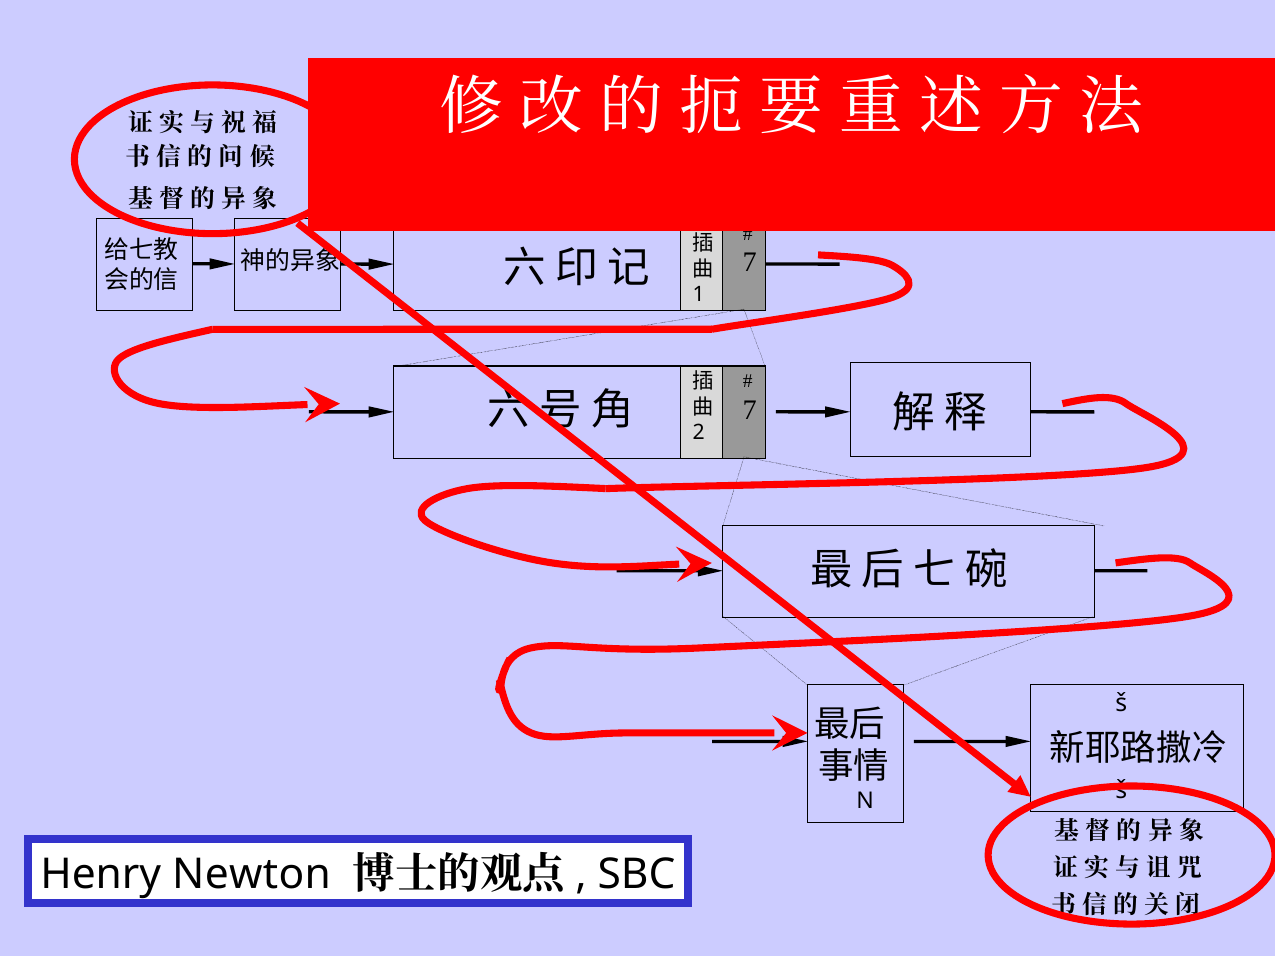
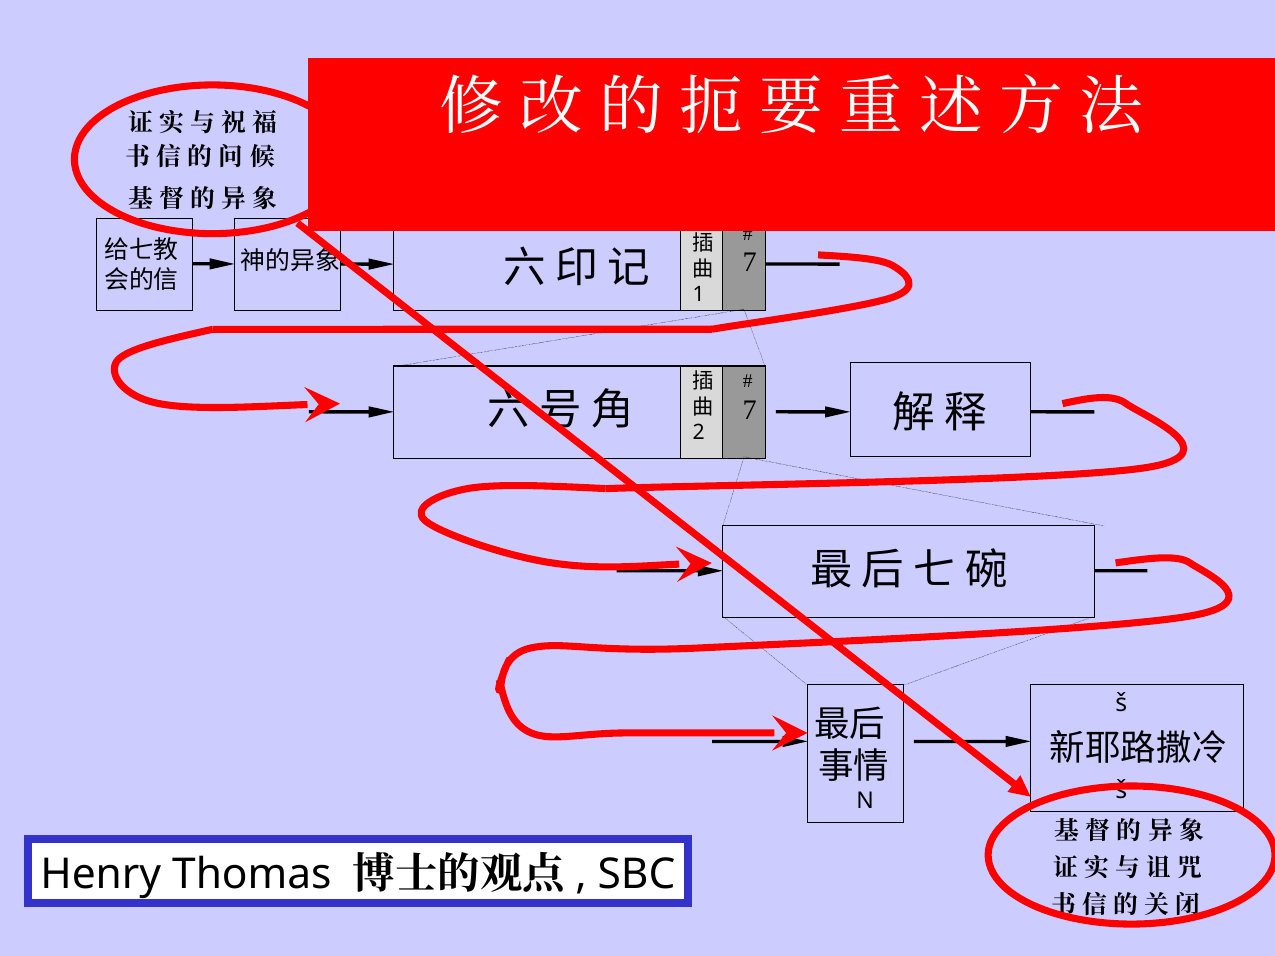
Newton: Newton -> Thomas
